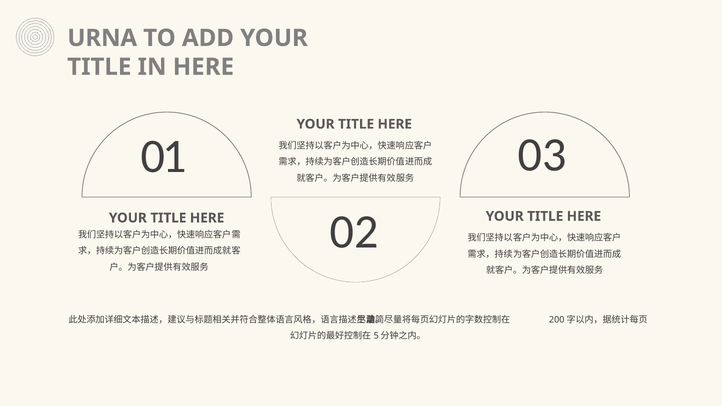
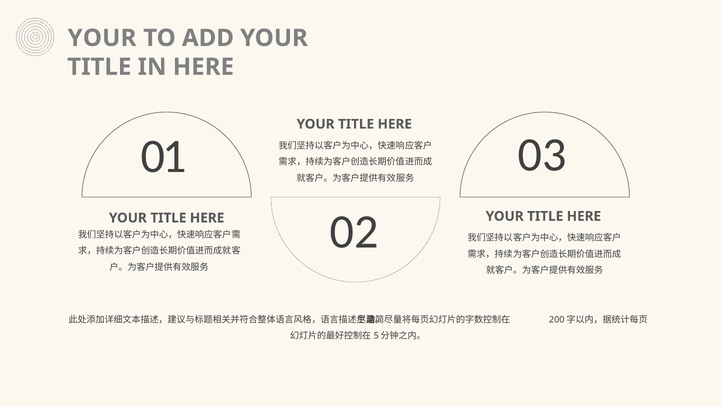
URNA at (102, 38): URNA -> YOUR
